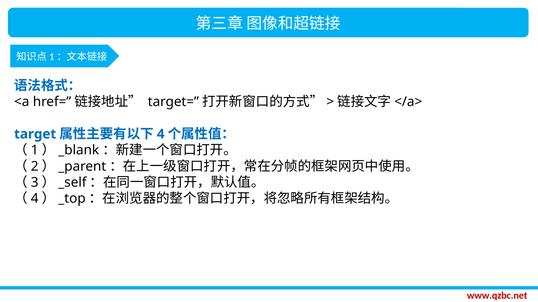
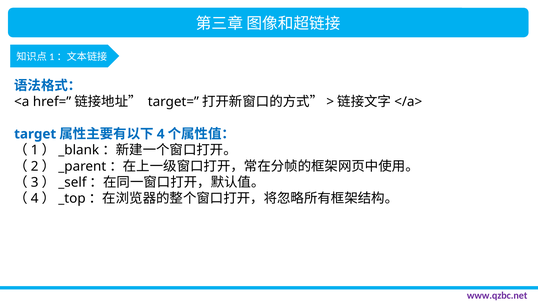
www.qzbc.net colour: red -> purple
